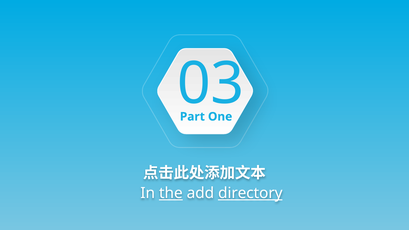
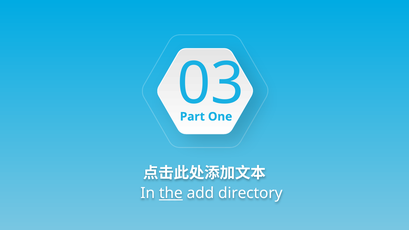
directory underline: present -> none
